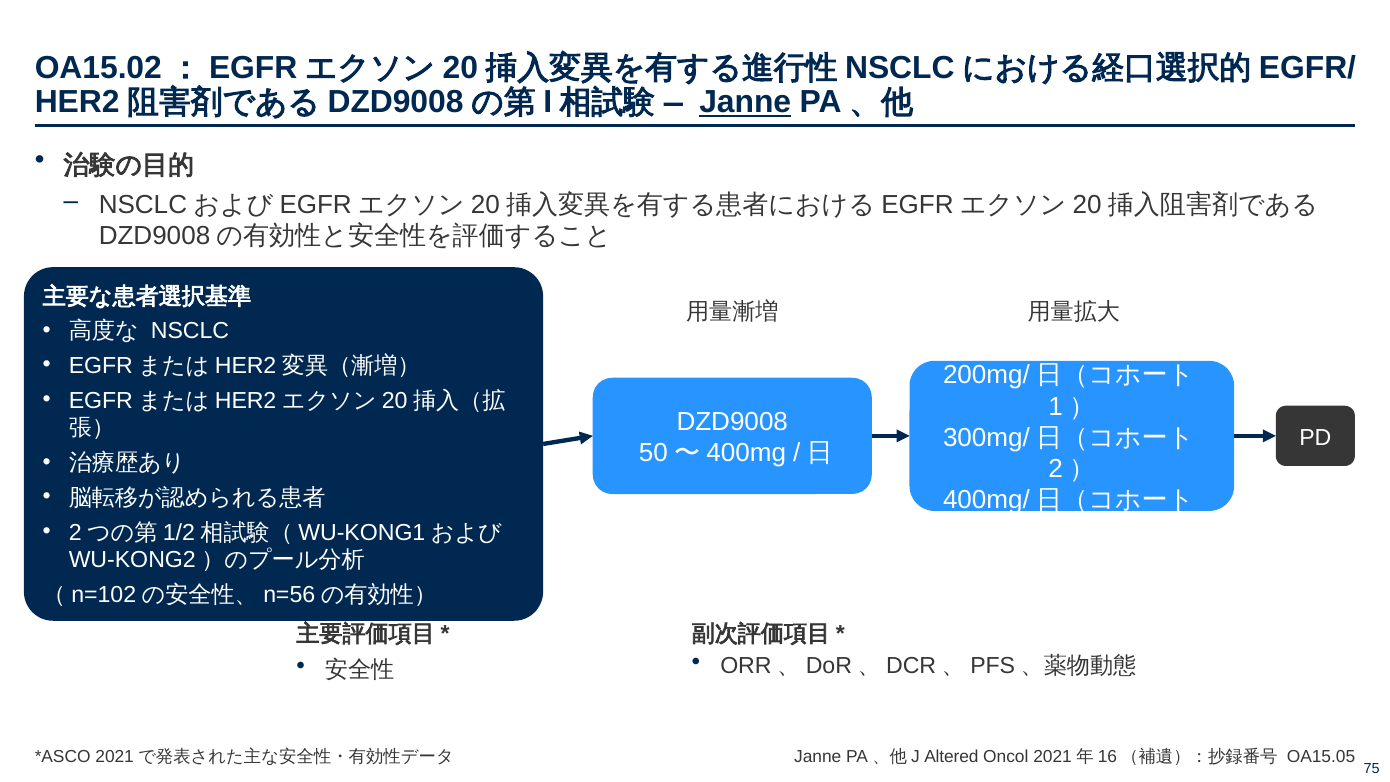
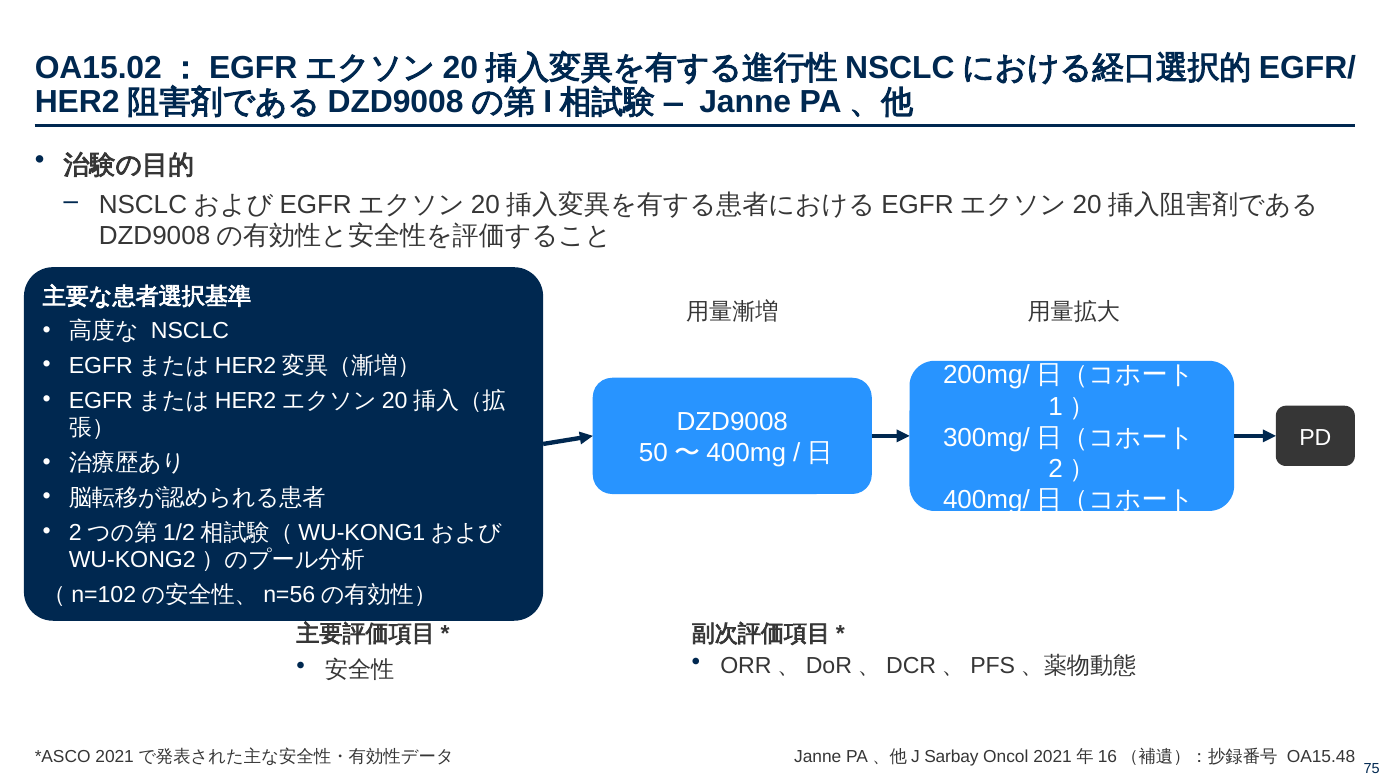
Janne at (745, 102) underline: present -> none
Altered: Altered -> Sarbay
OA15.05: OA15.05 -> OA15.48
